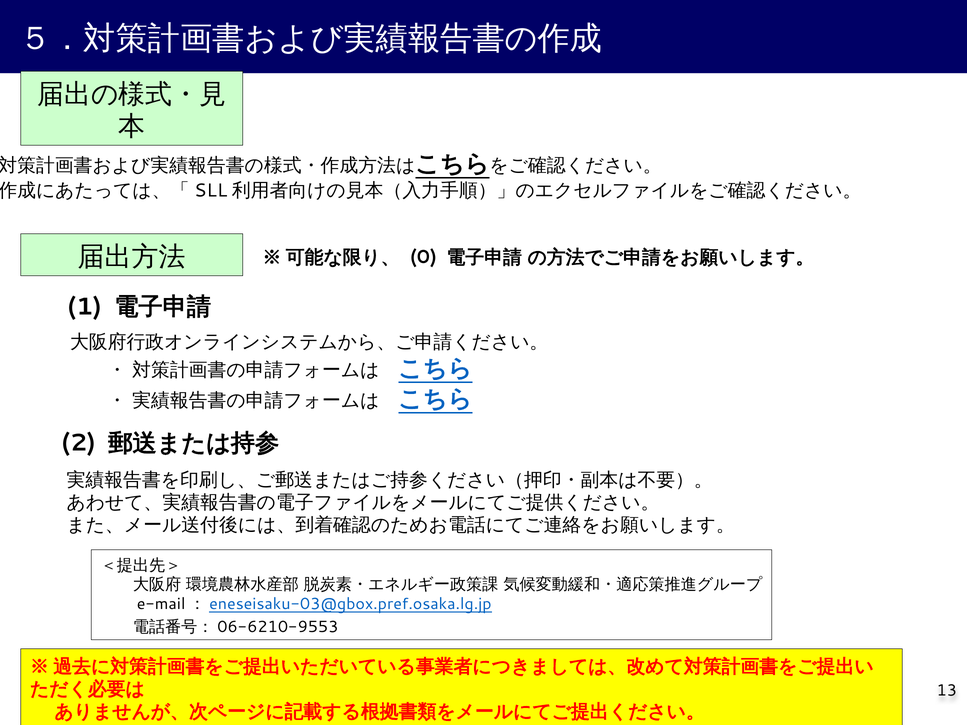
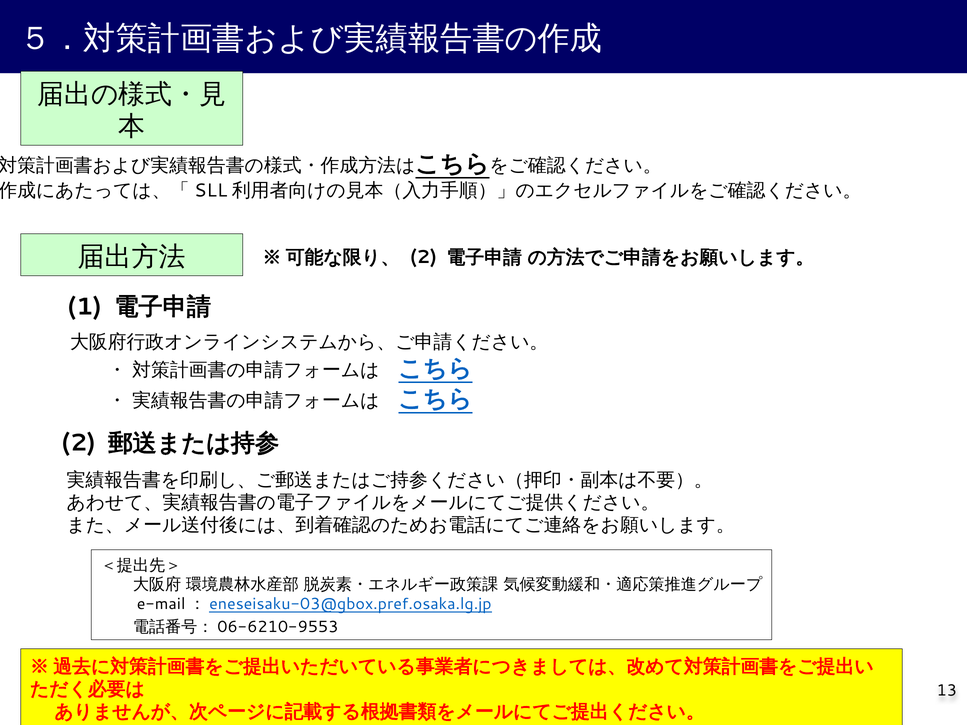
0 at (423, 257): 0 -> 2
